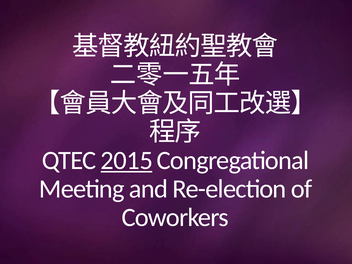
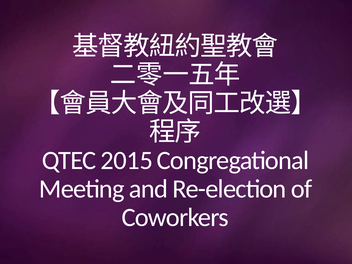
2015 underline: present -> none
